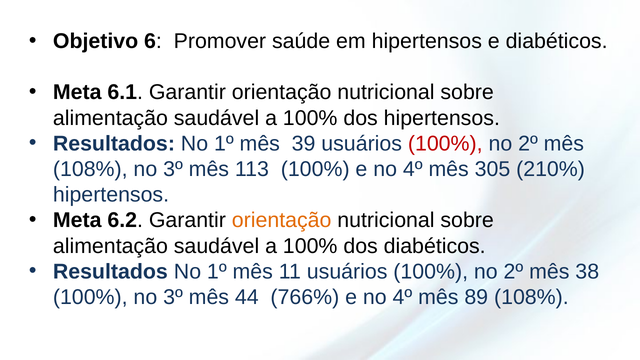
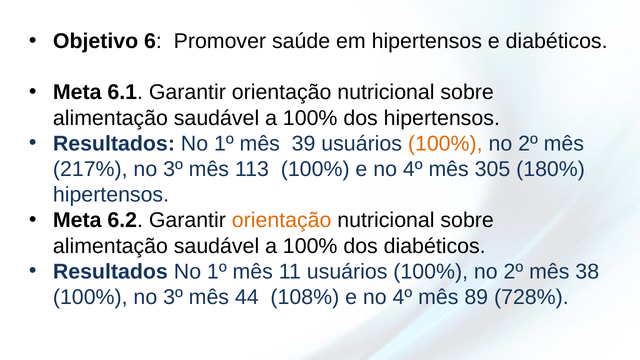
100% at (445, 144) colour: red -> orange
108% at (90, 169): 108% -> 217%
210%: 210% -> 180%
766%: 766% -> 108%
89 108%: 108% -> 728%
